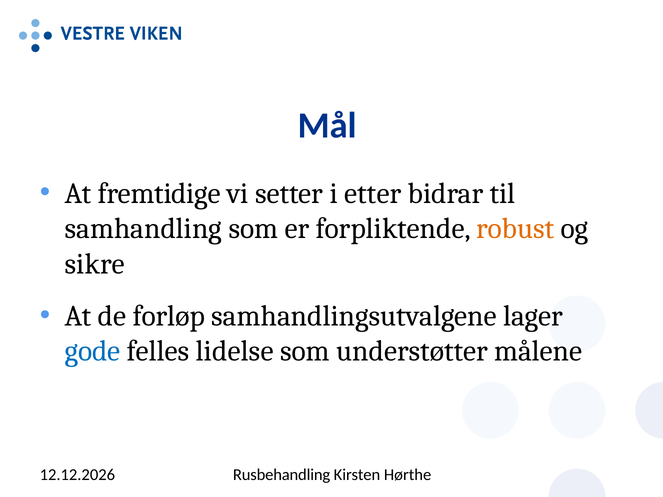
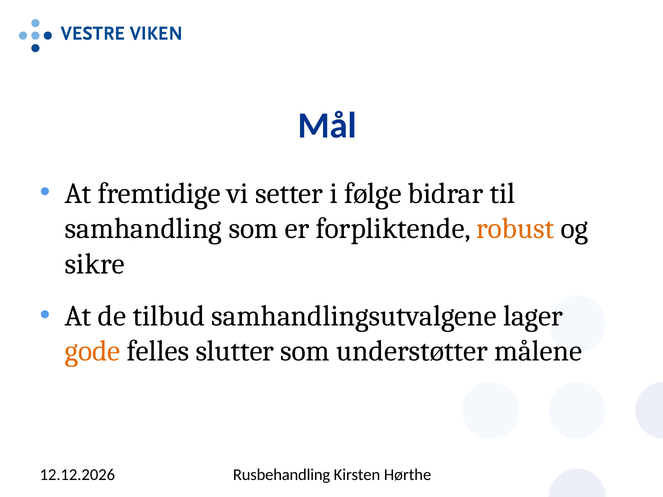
etter: etter -> følge
forløp: forløp -> tilbud
gode colour: blue -> orange
lidelse: lidelse -> slutter
